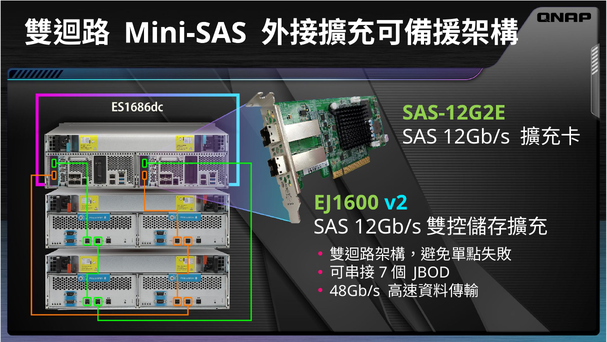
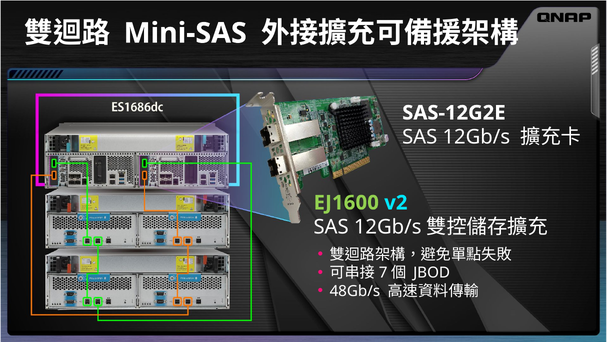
SAS-12G2E colour: light green -> white
